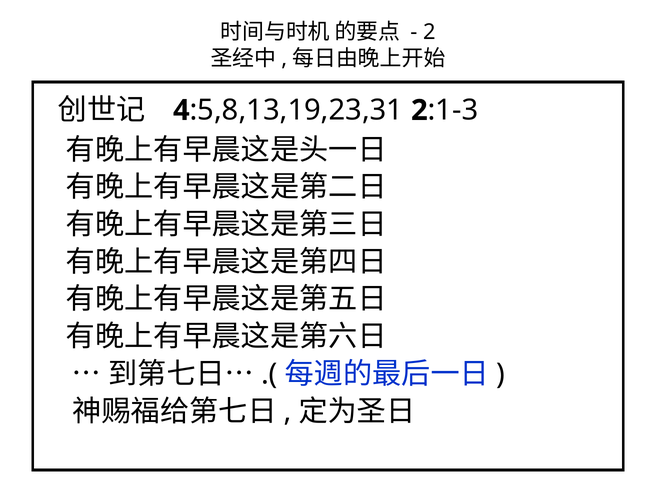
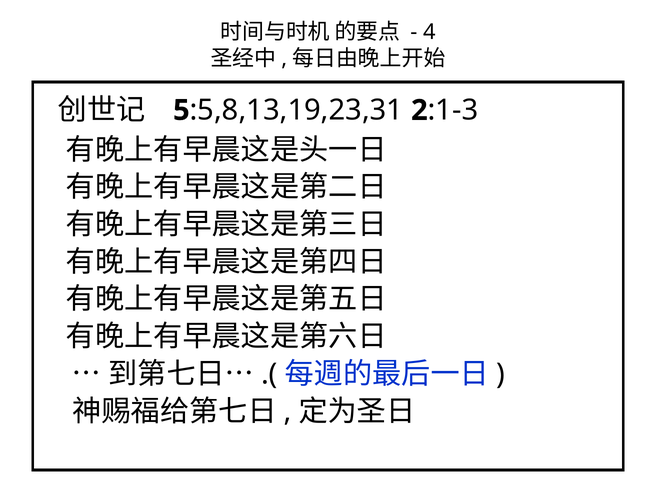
2 at (429, 32): 2 -> 4
4: 4 -> 5
